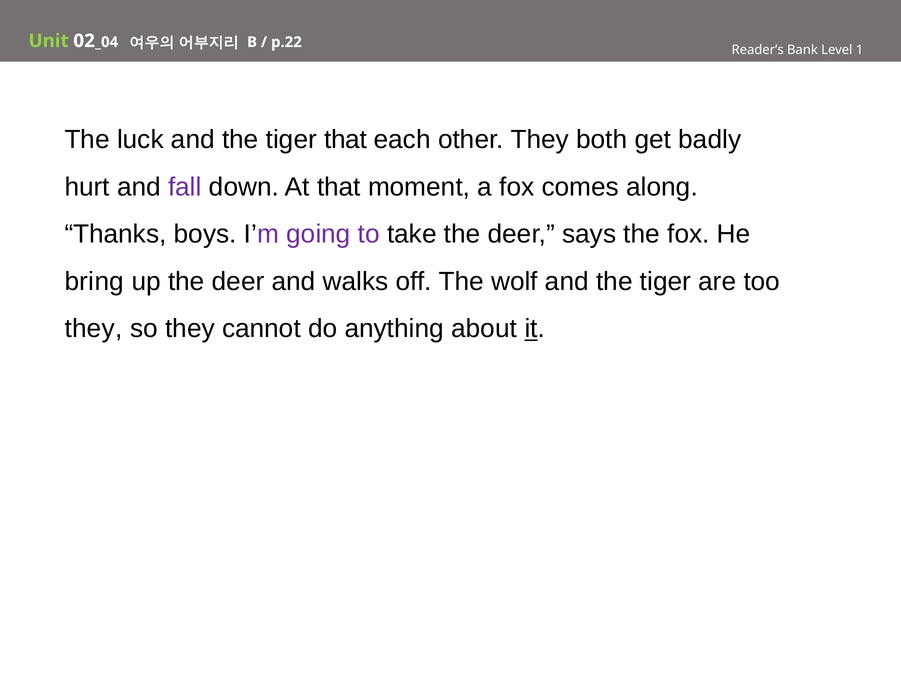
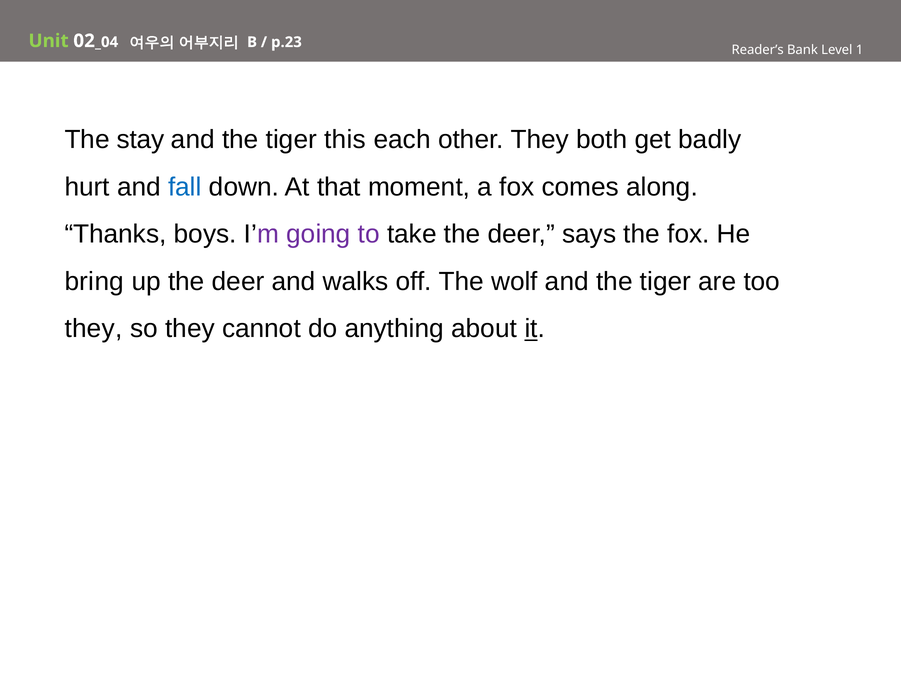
p.22: p.22 -> p.23
luck: luck -> stay
tiger that: that -> this
fall colour: purple -> blue
